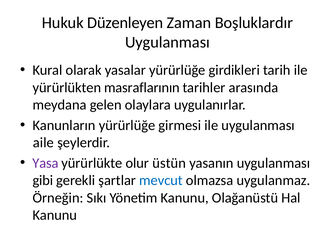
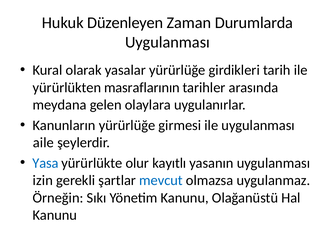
Boşluklardır: Boşluklardır -> Durumlarda
Yasa colour: purple -> blue
üstün: üstün -> kayıtlı
gibi: gibi -> izin
